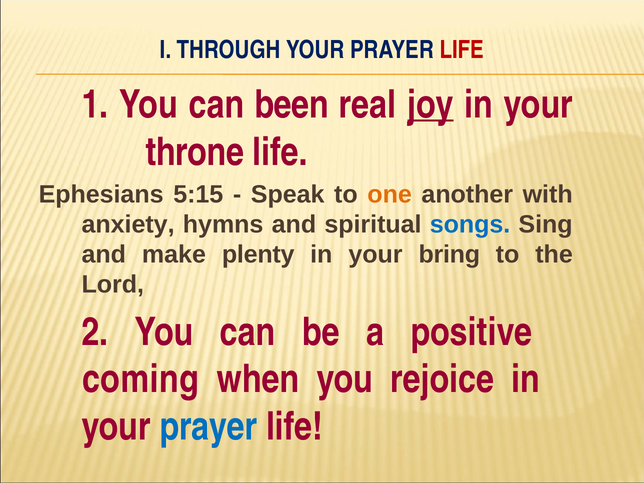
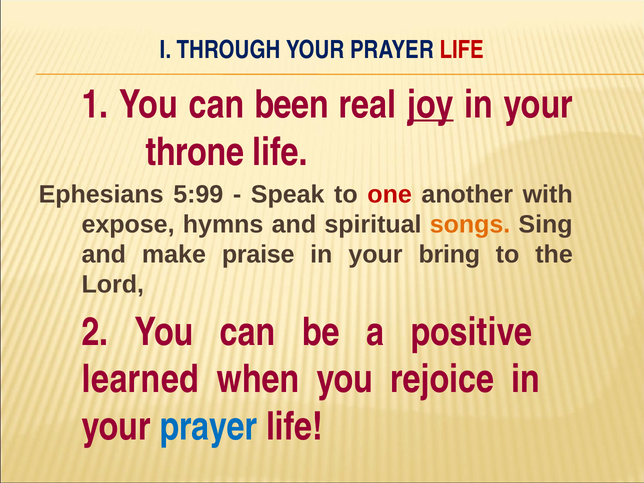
5:15: 5:15 -> 5:99
one colour: orange -> red
anxiety: anxiety -> expose
songs colour: blue -> orange
plenty: plenty -> praise
coming: coming -> learned
